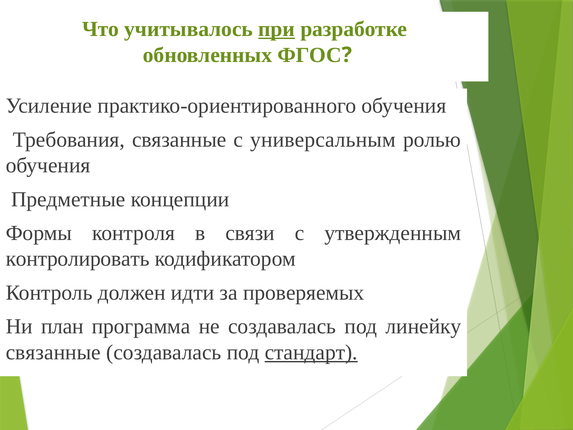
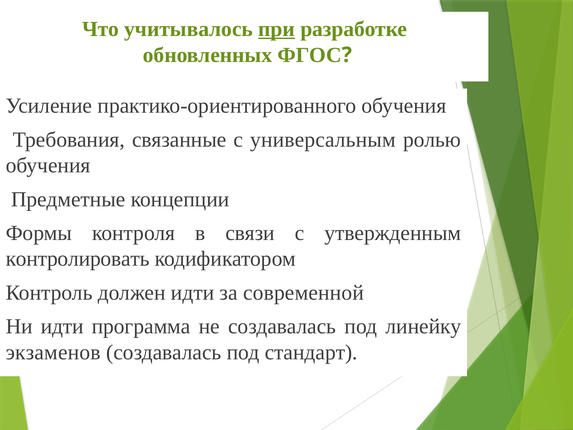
проверяемых: проверяемых -> современной
Ни план: план -> идти
связанные at (53, 352): связанные -> экзаменов
стандарт underline: present -> none
